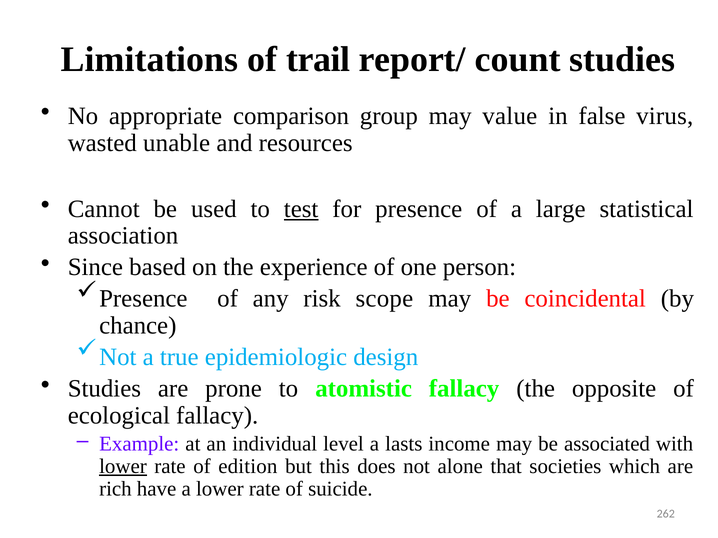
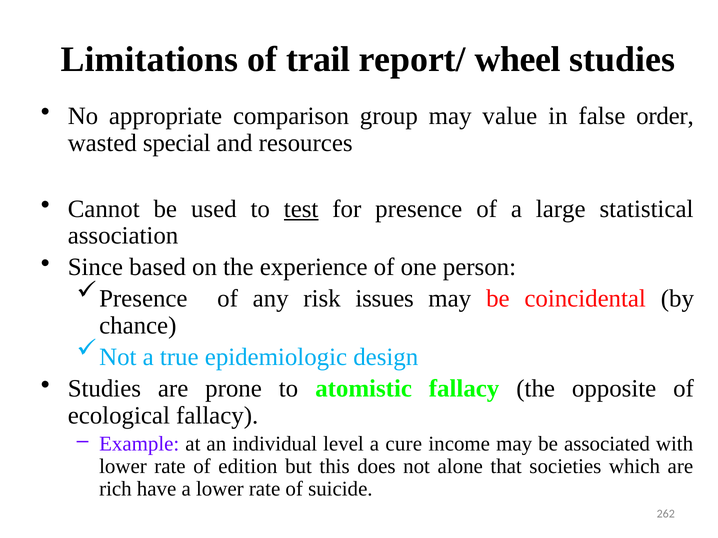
count: count -> wheel
virus: virus -> order
unable: unable -> special
scope: scope -> issues
lasts: lasts -> cure
lower at (123, 467) underline: present -> none
